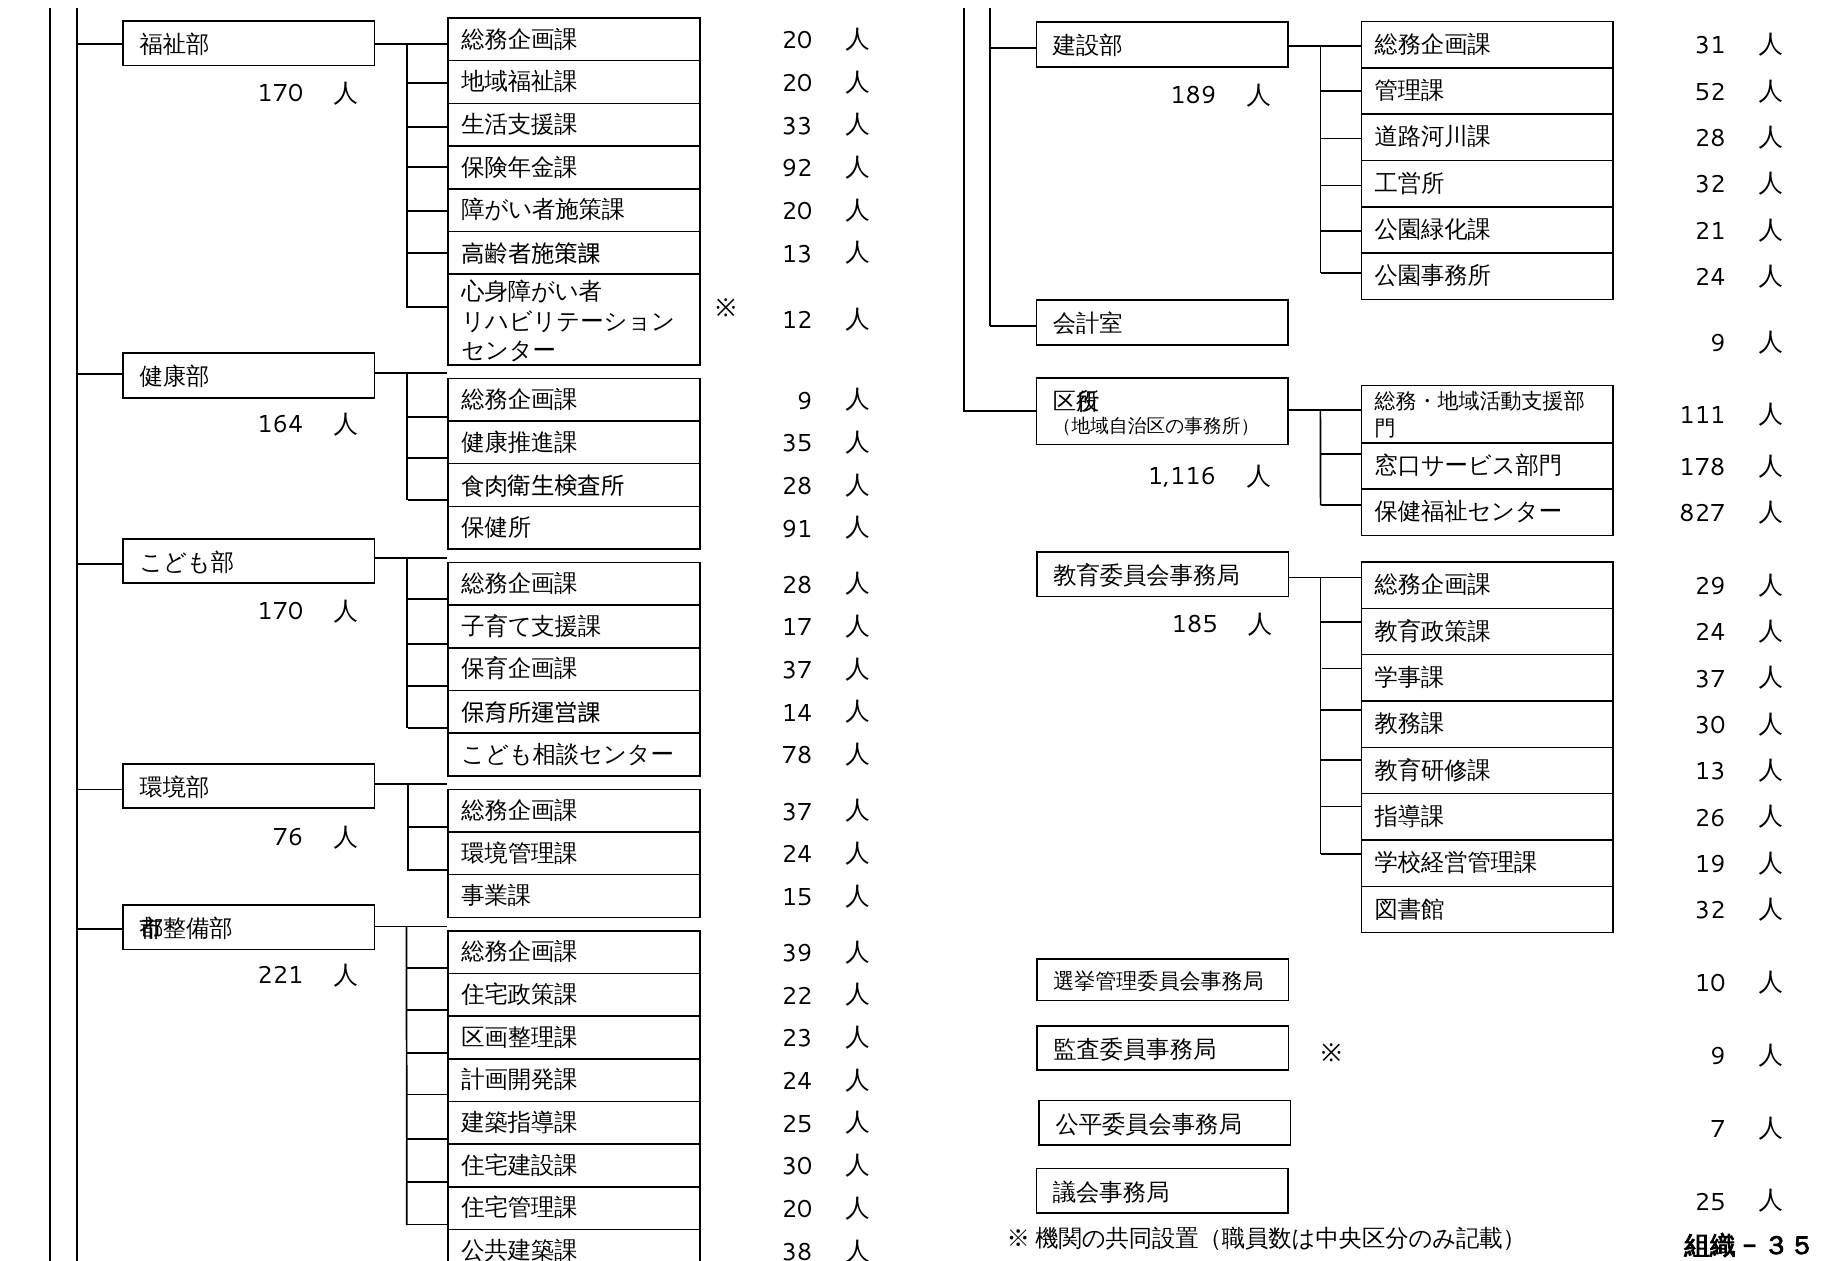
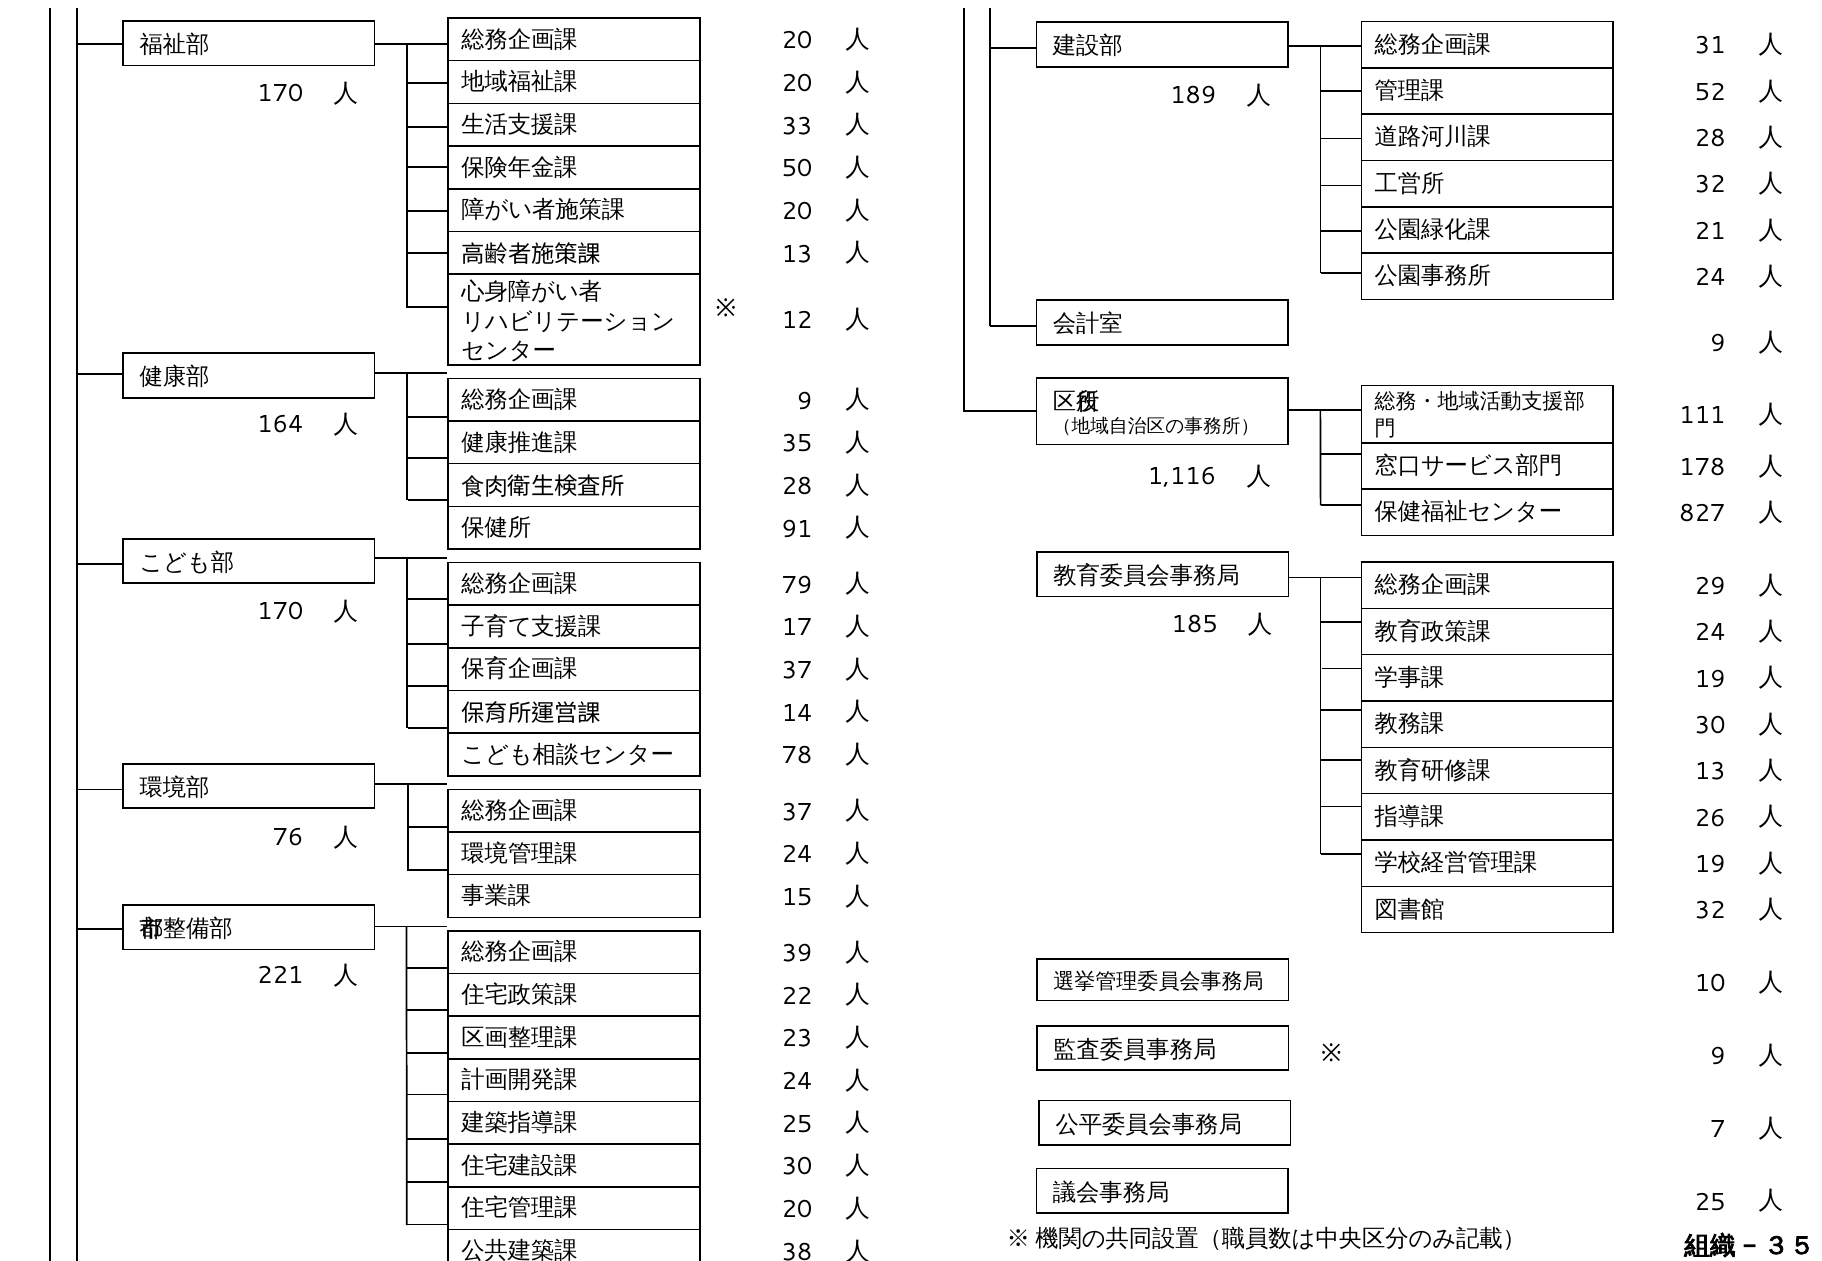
92: 92 -> 50
28 at (797, 585): 28 -> 79
37 at (1710, 679): 37 -> 19
